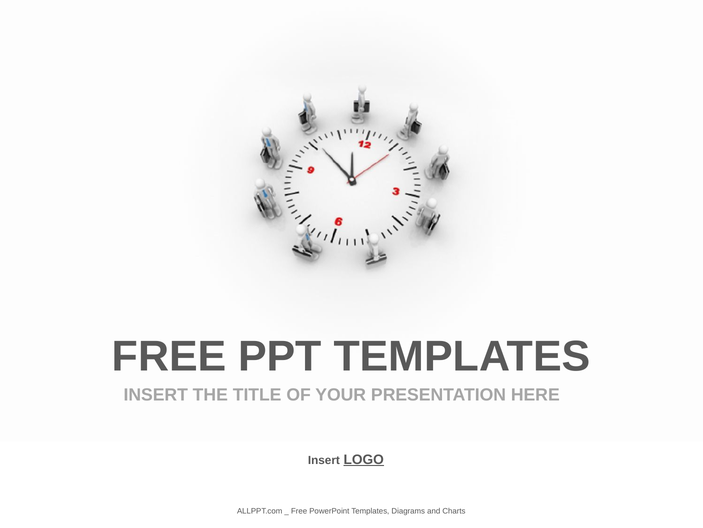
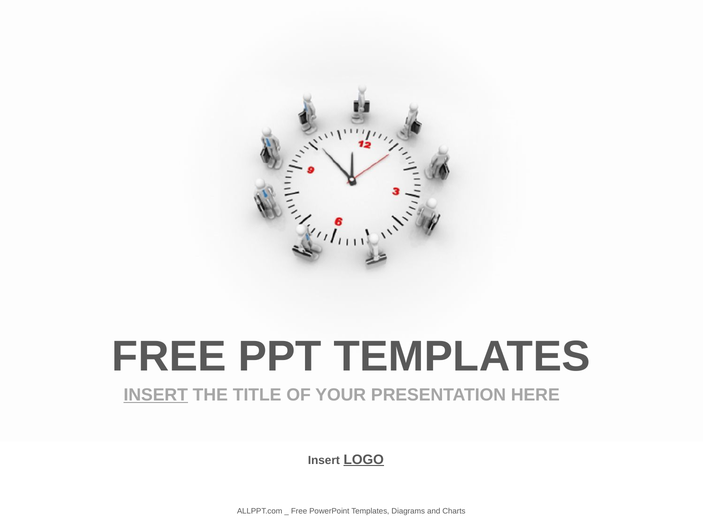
INSERT at (156, 394) underline: none -> present
